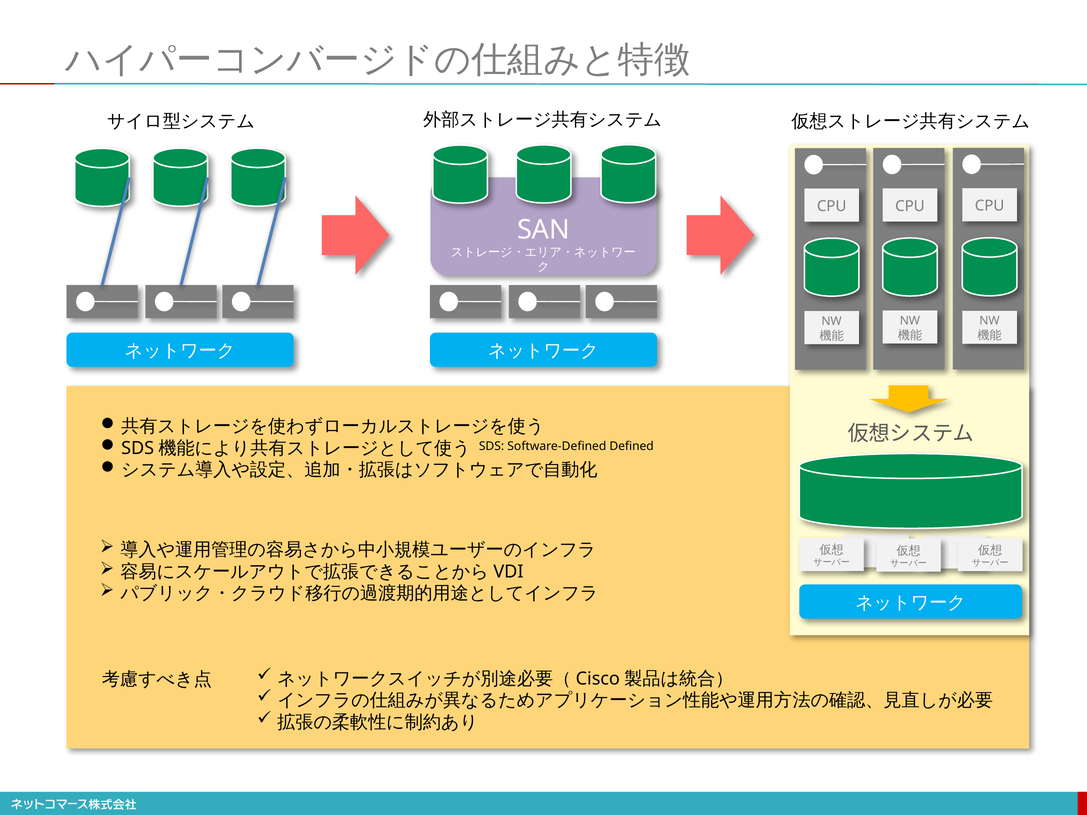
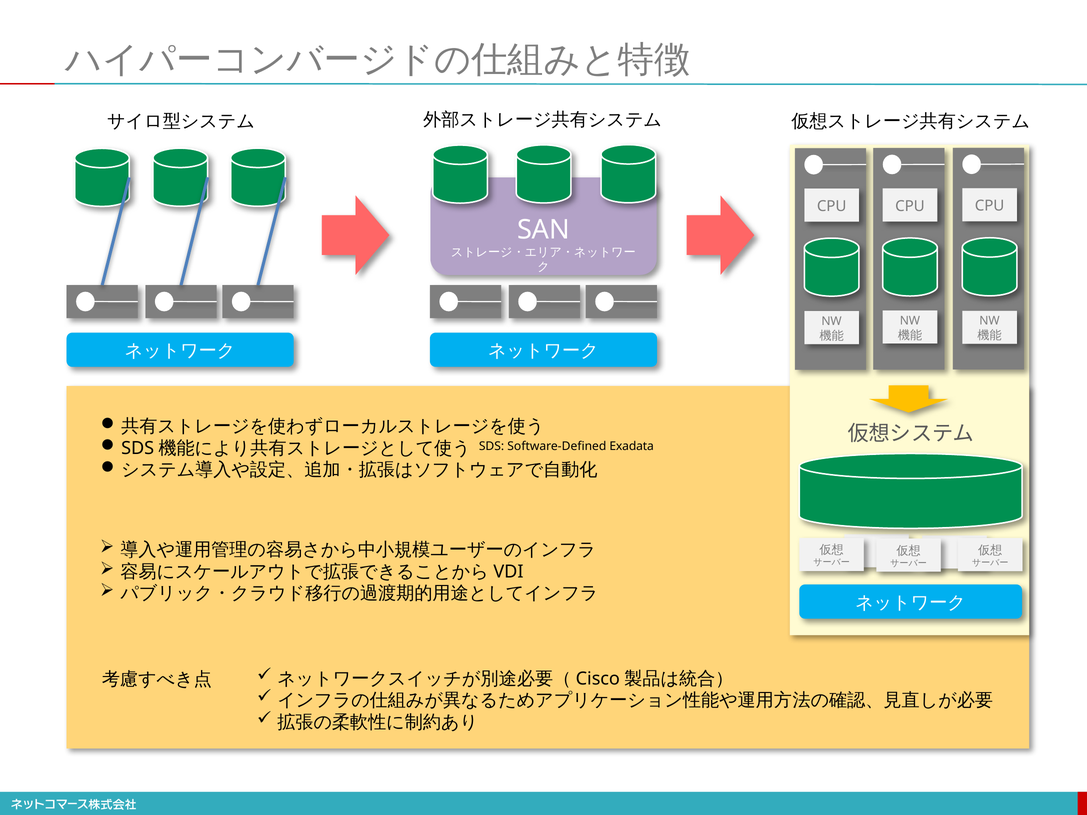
Defined: Defined -> Exadata
